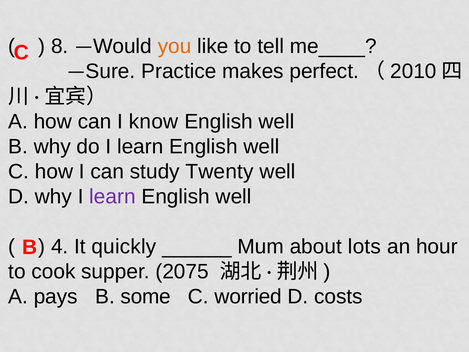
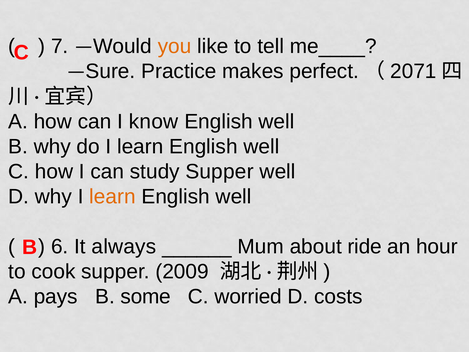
8: 8 -> 7
2010: 2010 -> 2071
study Twenty: Twenty -> Supper
learn at (112, 196) colour: purple -> orange
4: 4 -> 6
quickly: quickly -> always
lots: lots -> ride
2075: 2075 -> 2009
